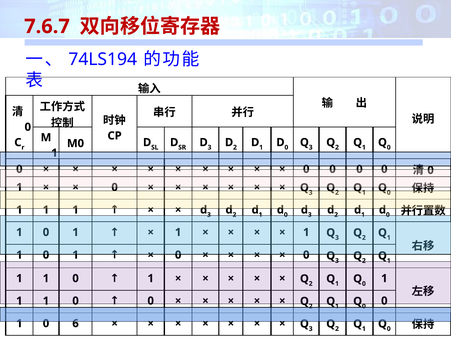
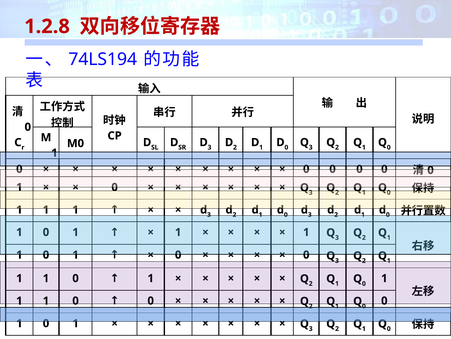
7.6.7: 7.6.7 -> 1.2.8
6 at (76, 323): 6 -> 1
